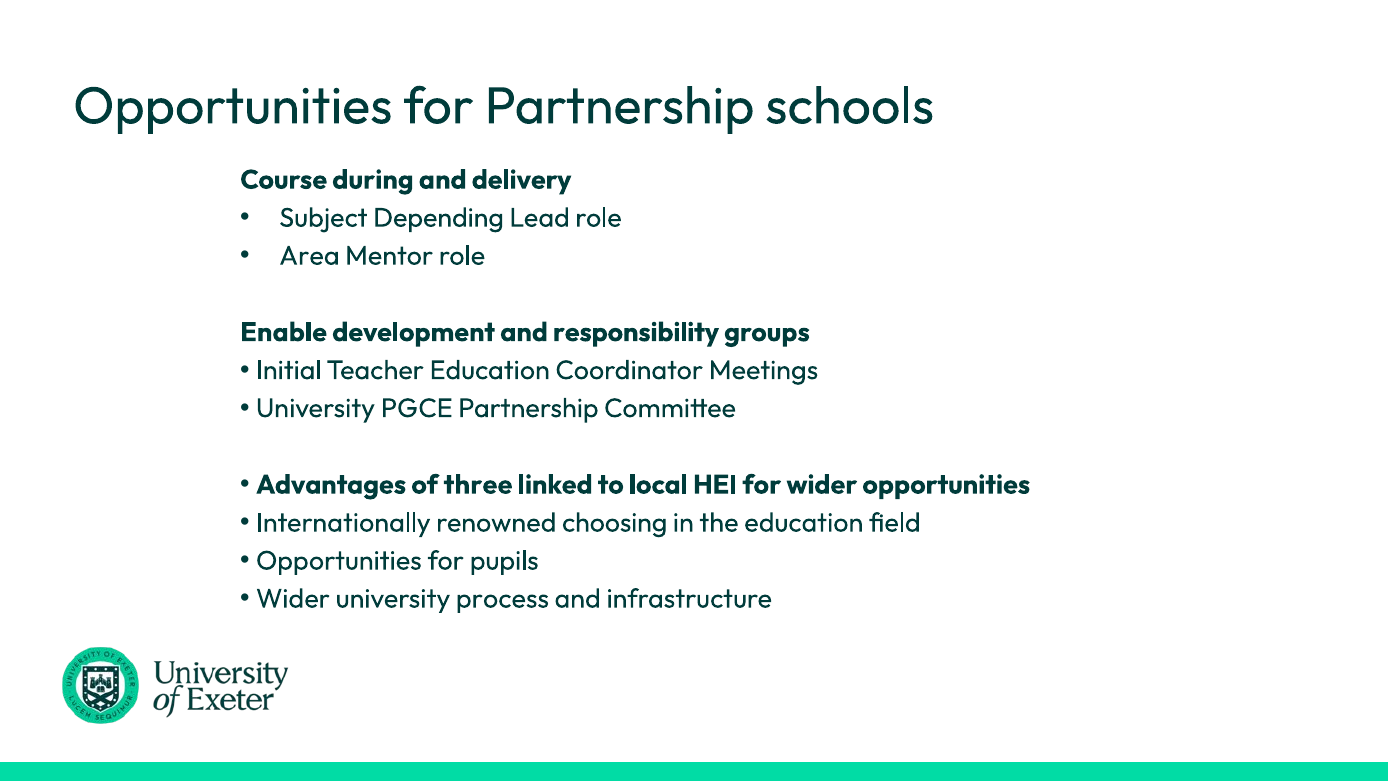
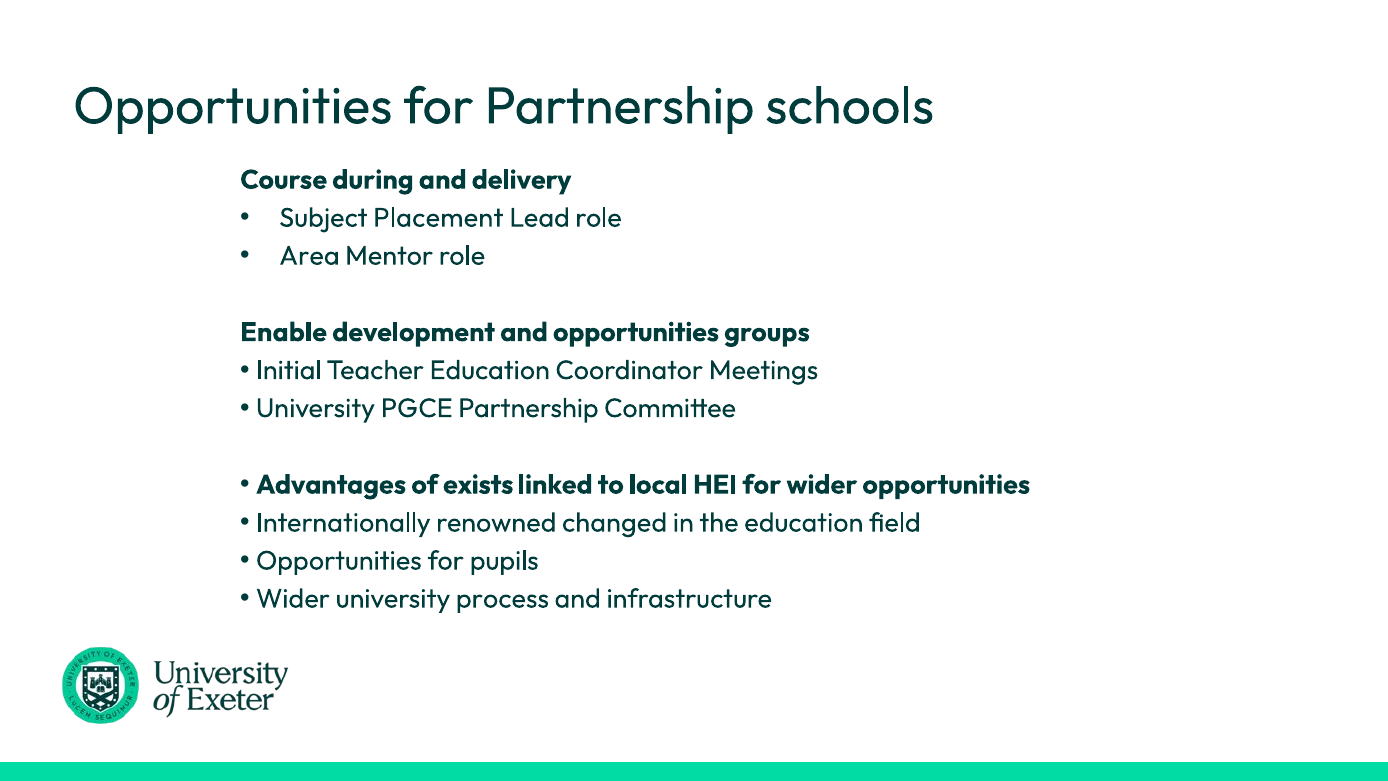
Depending: Depending -> Placement
and responsibility: responsibility -> opportunities
three: three -> exists
choosing: choosing -> changed
